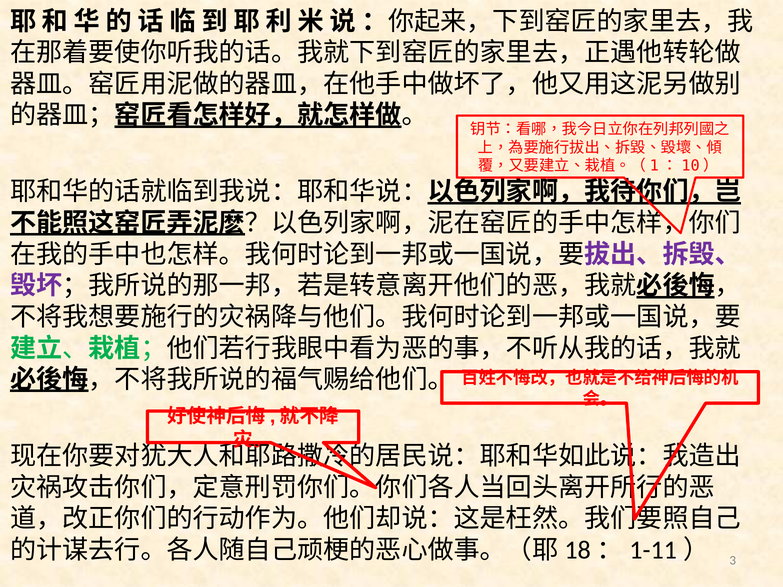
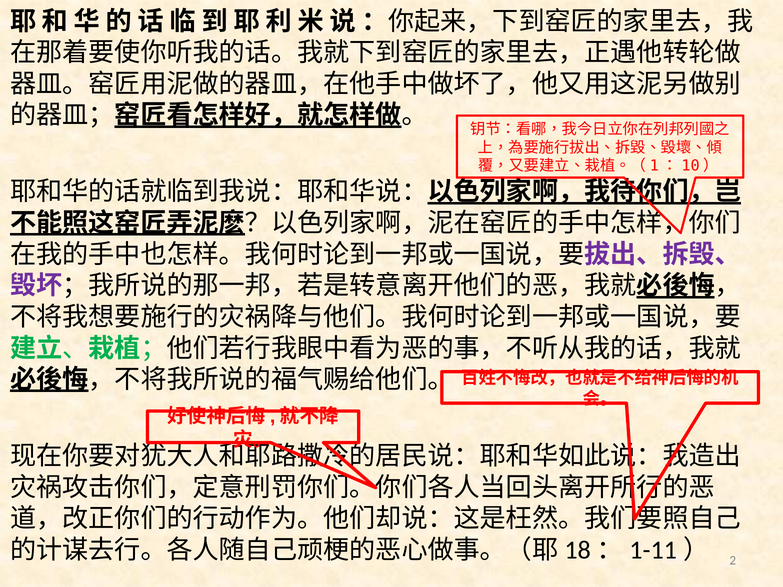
3: 3 -> 2
